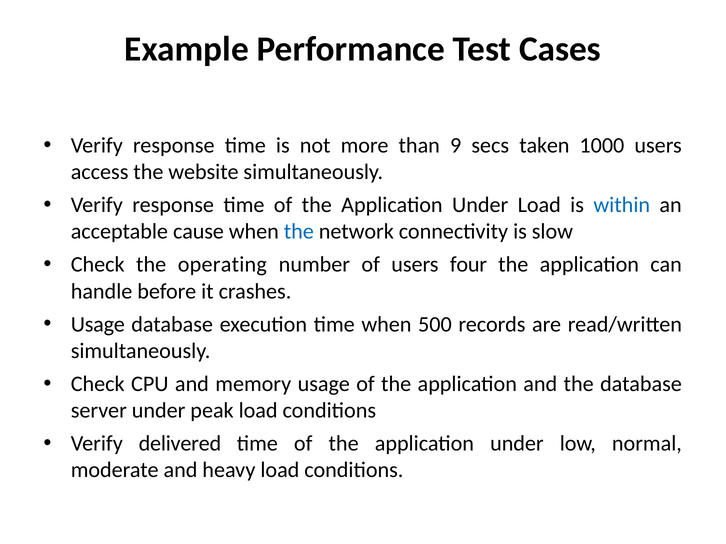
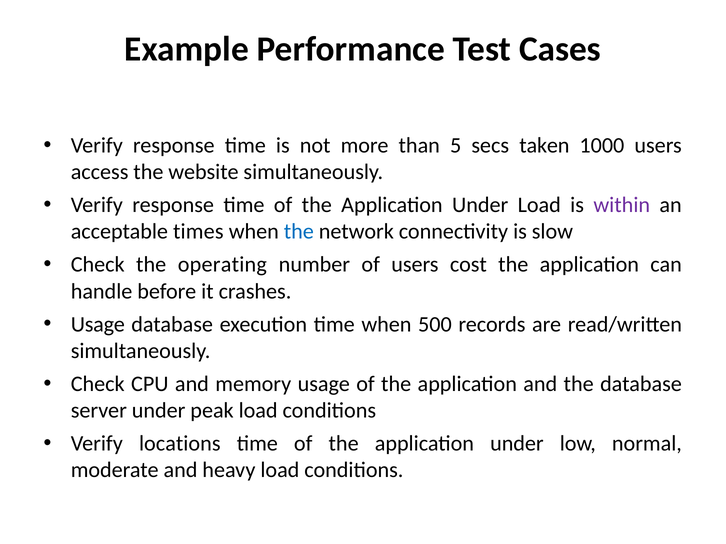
9: 9 -> 5
within colour: blue -> purple
cause: cause -> times
four: four -> cost
delivered: delivered -> locations
